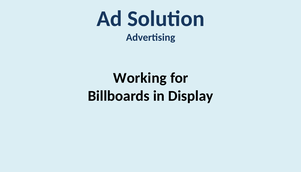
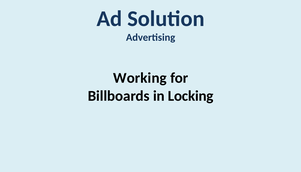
Display: Display -> Locking
